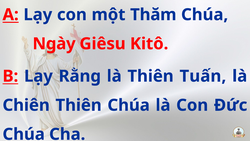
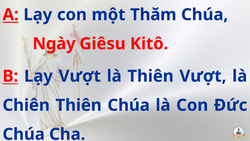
Lạy Rằng: Rằng -> Vượt
Thiên Tuấn: Tuấn -> Vượt
